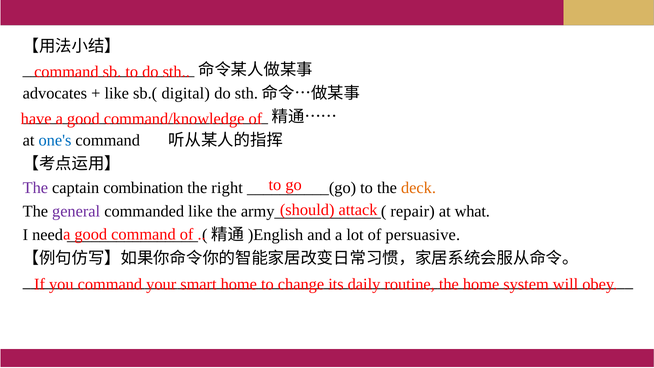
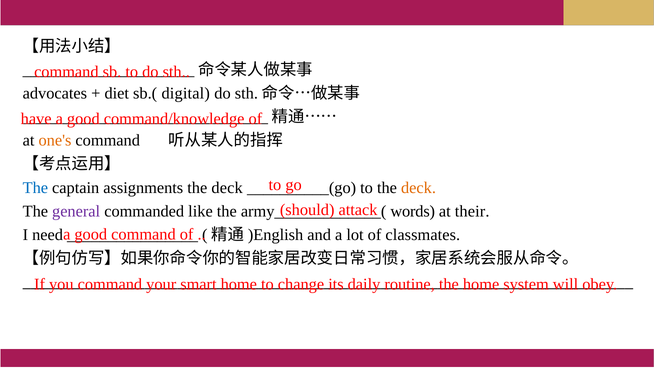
like at (117, 93): like -> diet
one's colour: blue -> orange
The at (35, 188) colour: purple -> blue
combination: combination -> assignments
right at (227, 188): right -> deck
repair: repair -> words
what: what -> their
persuasive: persuasive -> classmates
